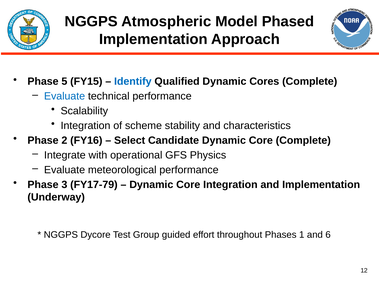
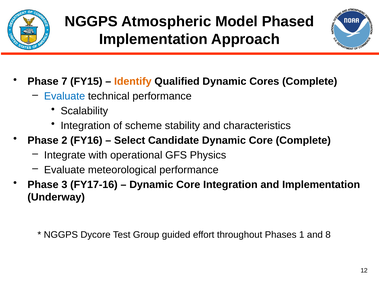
5: 5 -> 7
Identify colour: blue -> orange
FY17-79: FY17-79 -> FY17-16
6: 6 -> 8
